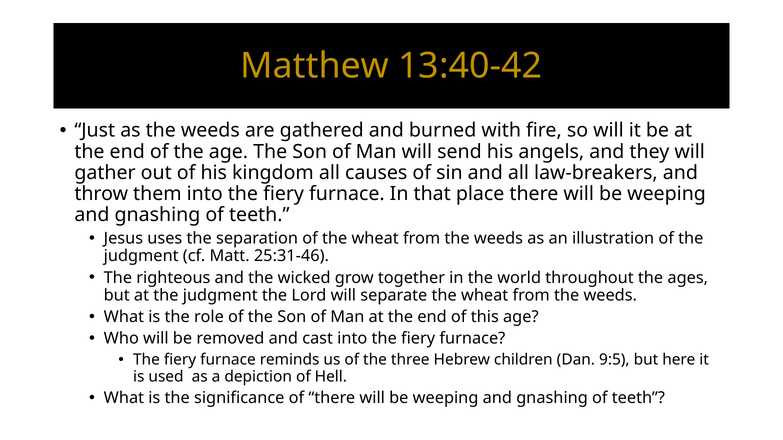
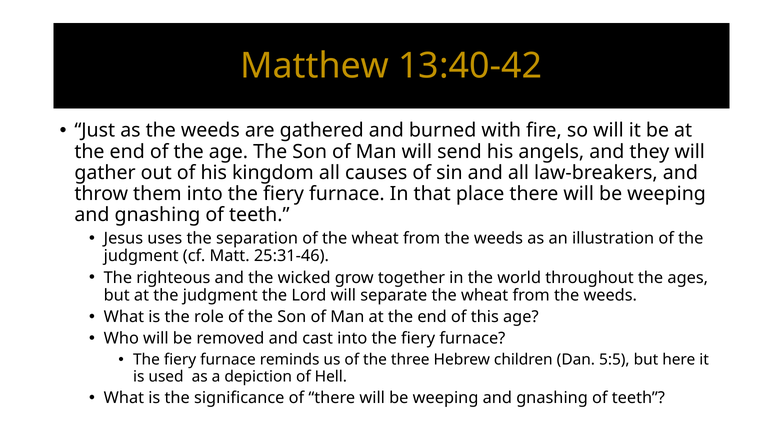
9:5: 9:5 -> 5:5
